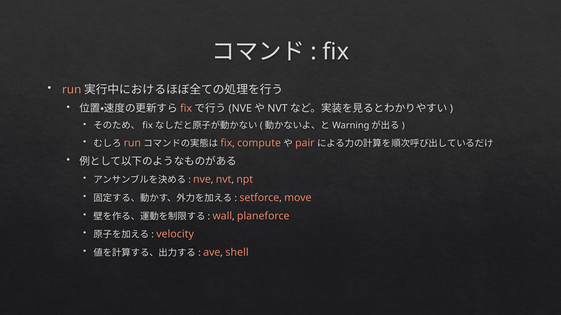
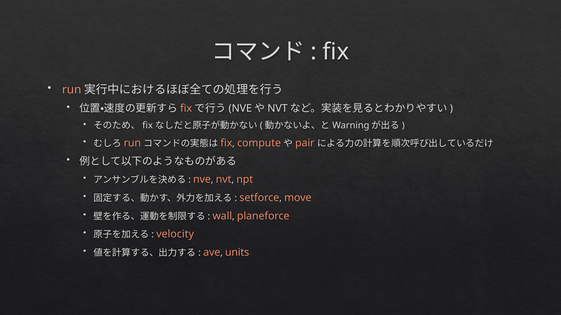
shell: shell -> units
